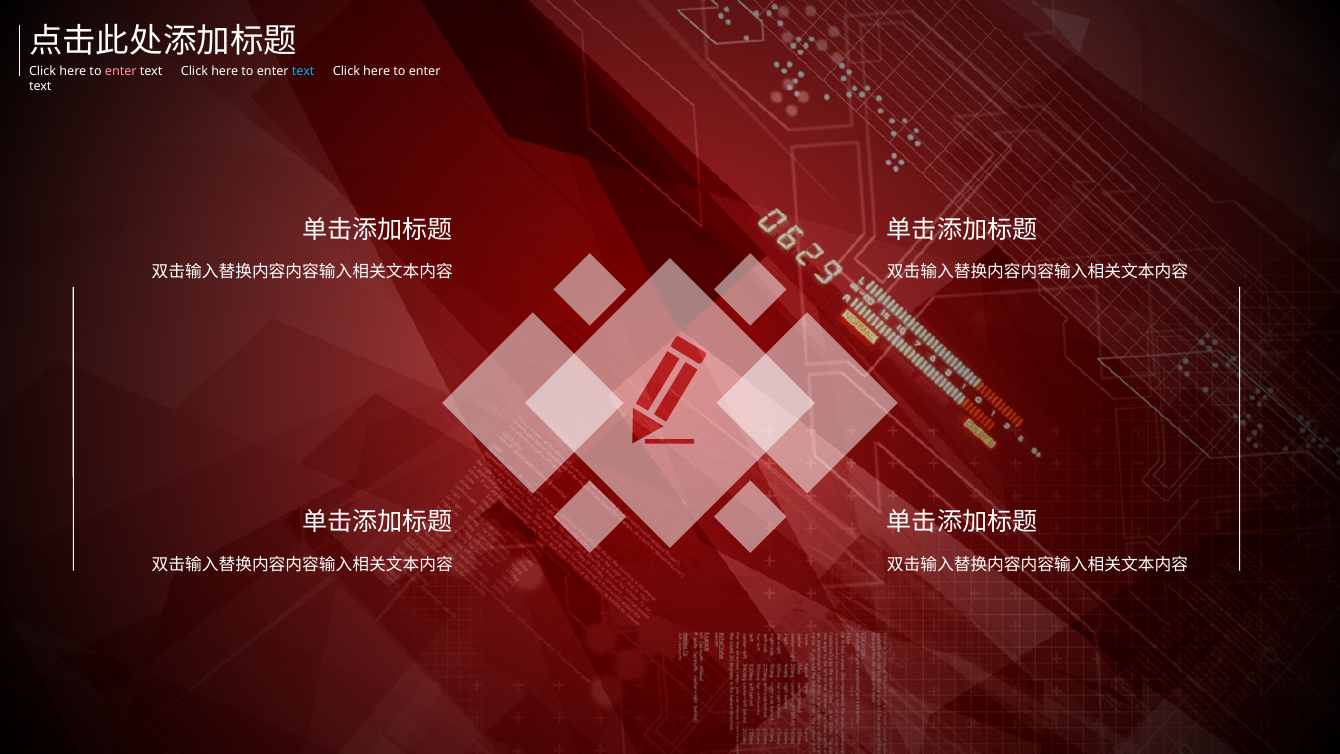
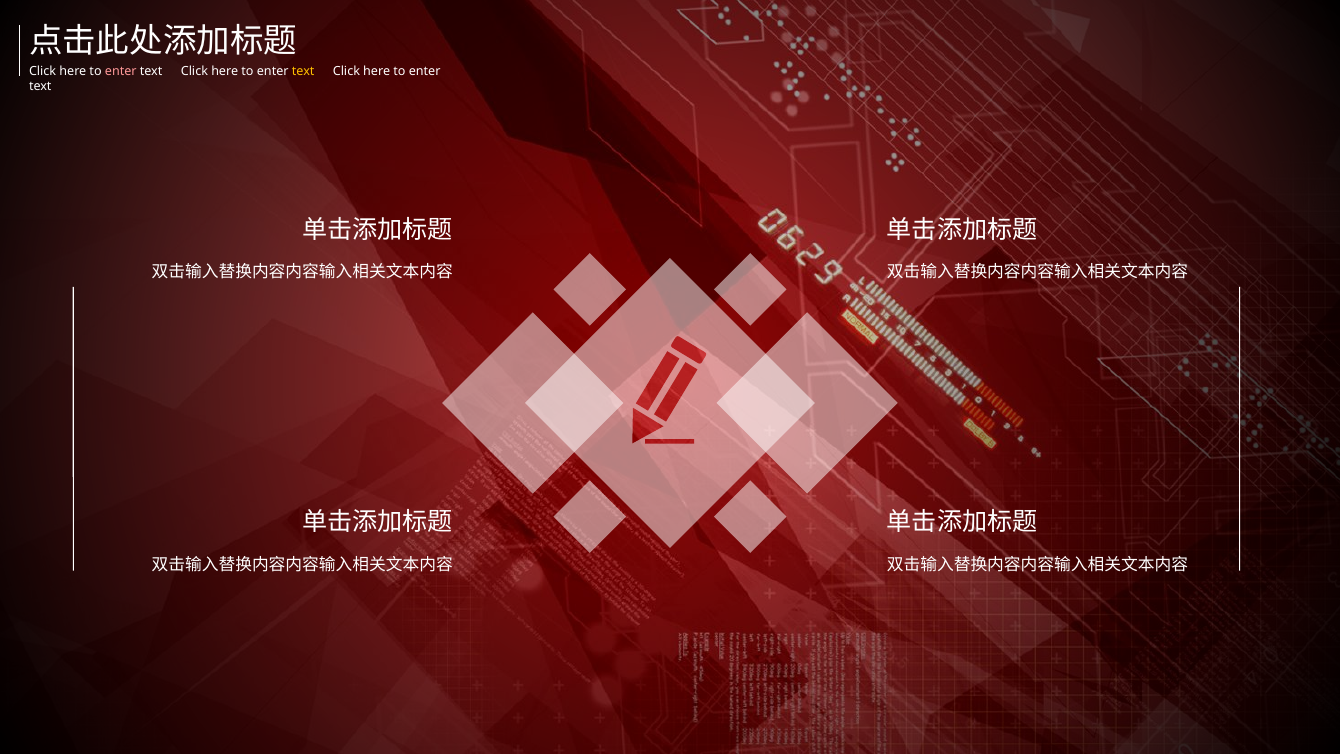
text at (303, 71) colour: light blue -> yellow
